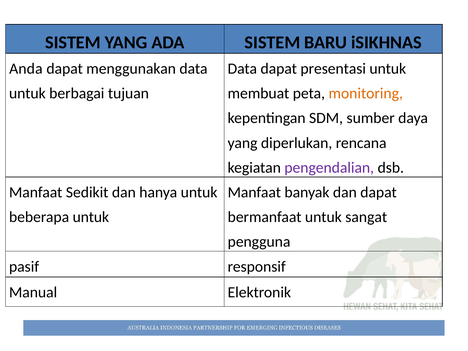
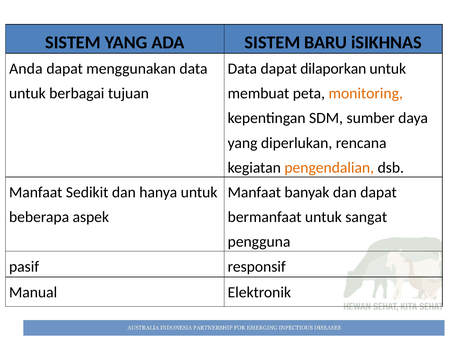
presentasi: presentasi -> dilaporkan
pengendalian colour: purple -> orange
beberapa untuk: untuk -> aspek
